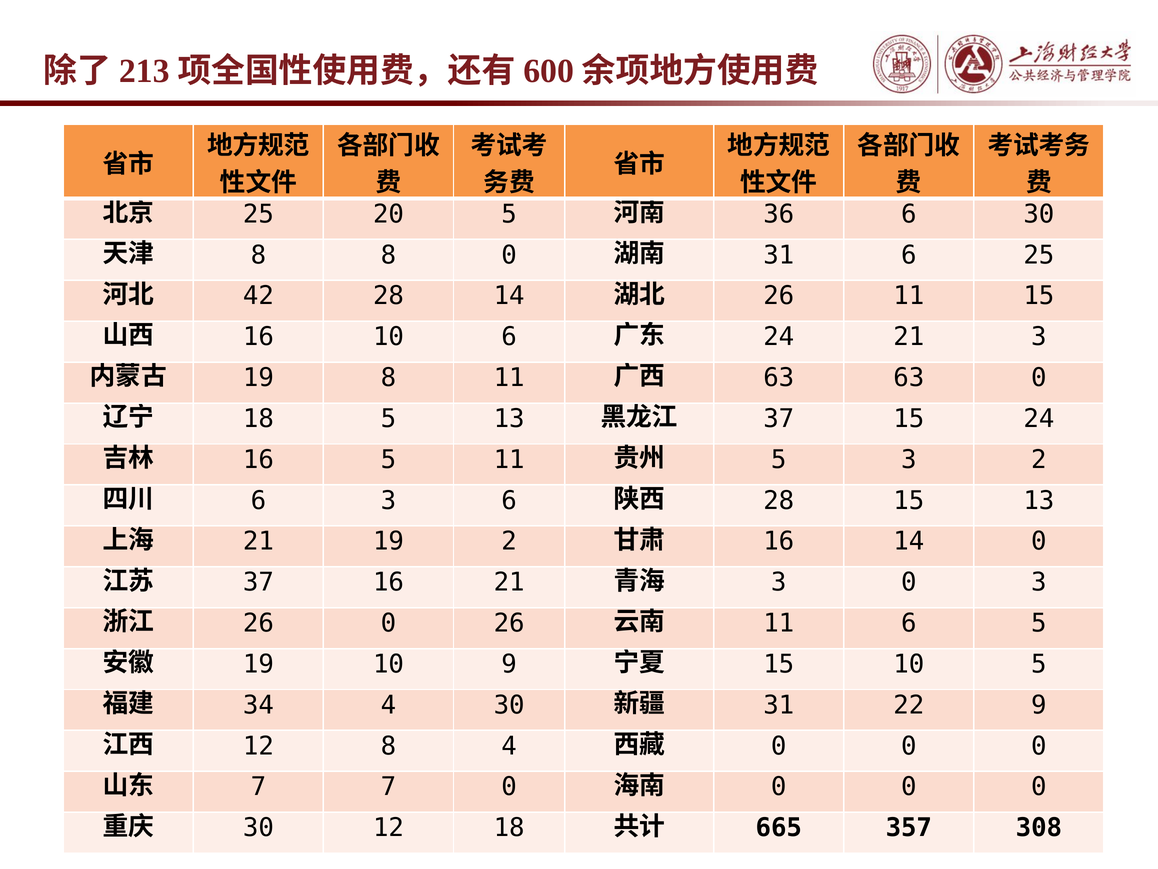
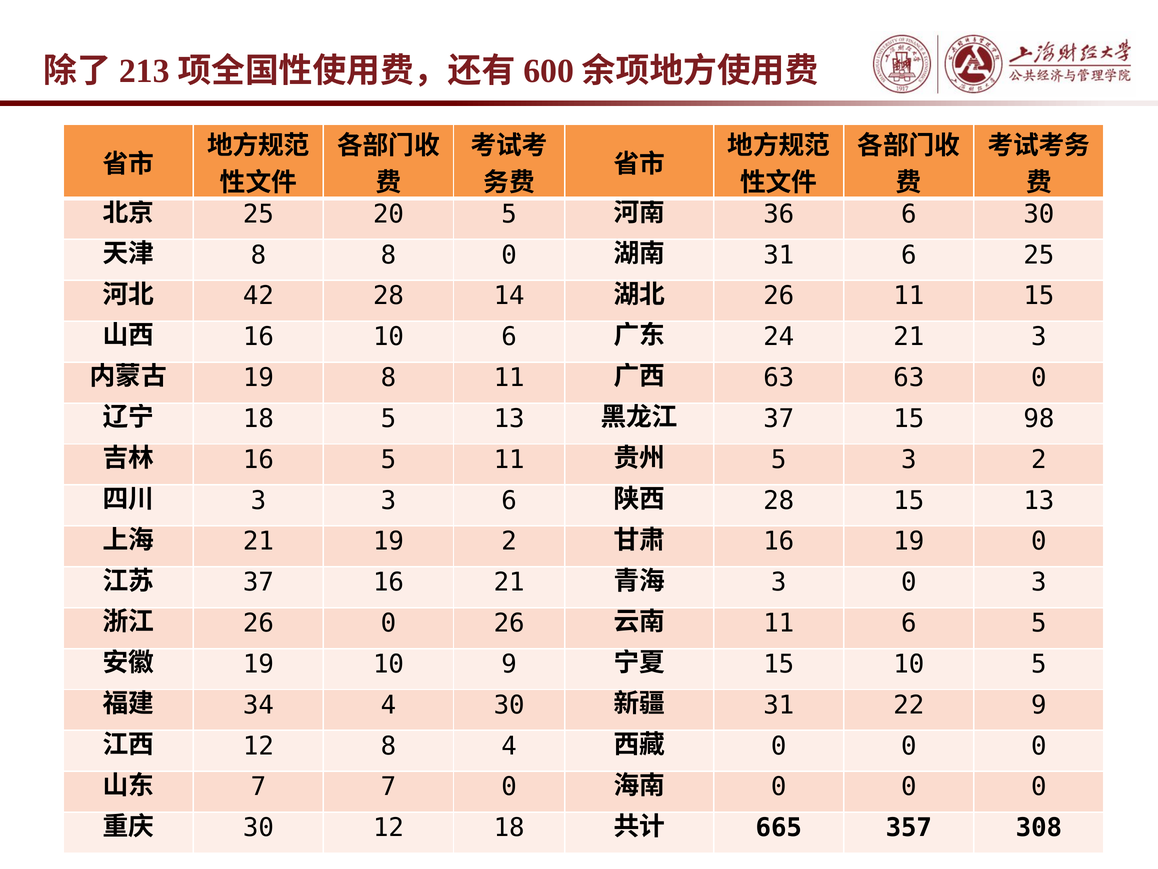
15 24: 24 -> 98
6 at (258, 500): 6 -> 3
16 14: 14 -> 19
